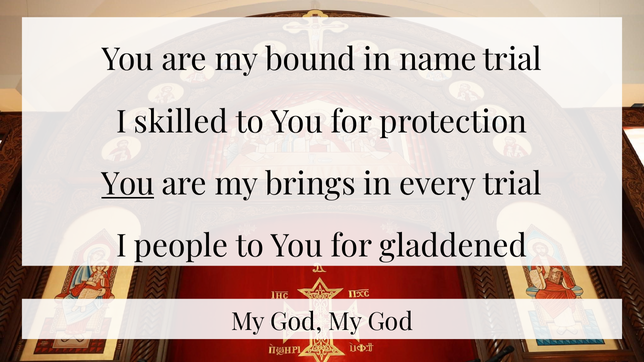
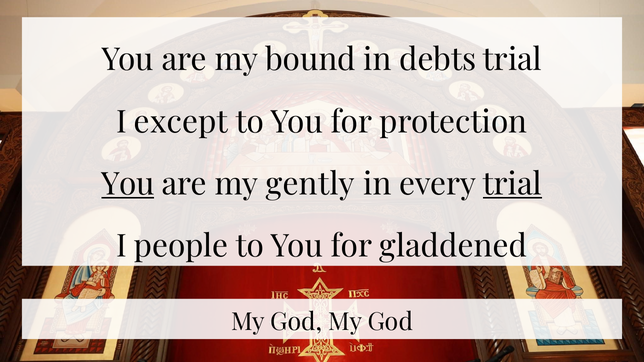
name: name -> debts
skilled: skilled -> except
brings: brings -> gently
trial at (512, 184) underline: none -> present
